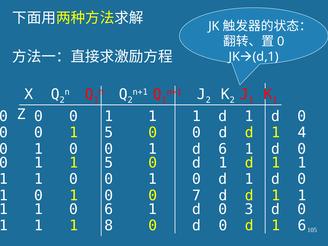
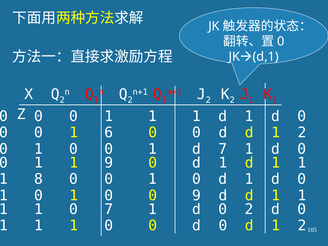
0 1 5: 5 -> 6
d d 1 4: 4 -> 2
d 6: 6 -> 7
1 1 5: 5 -> 9
1 at (38, 179): 1 -> 8
0 7: 7 -> 9
0 6: 6 -> 7
0 3: 3 -> 2
8 at (109, 226): 8 -> 0
0 d 1 6: 6 -> 2
